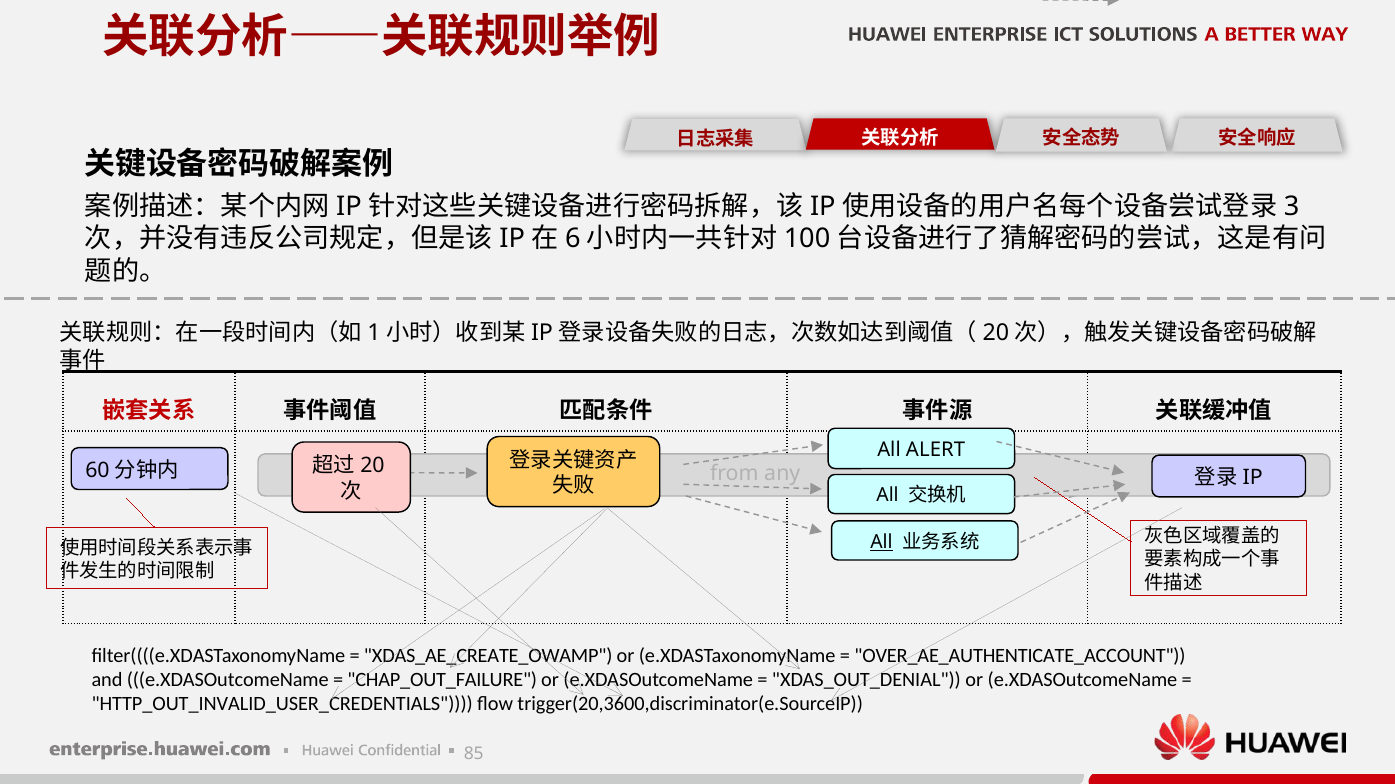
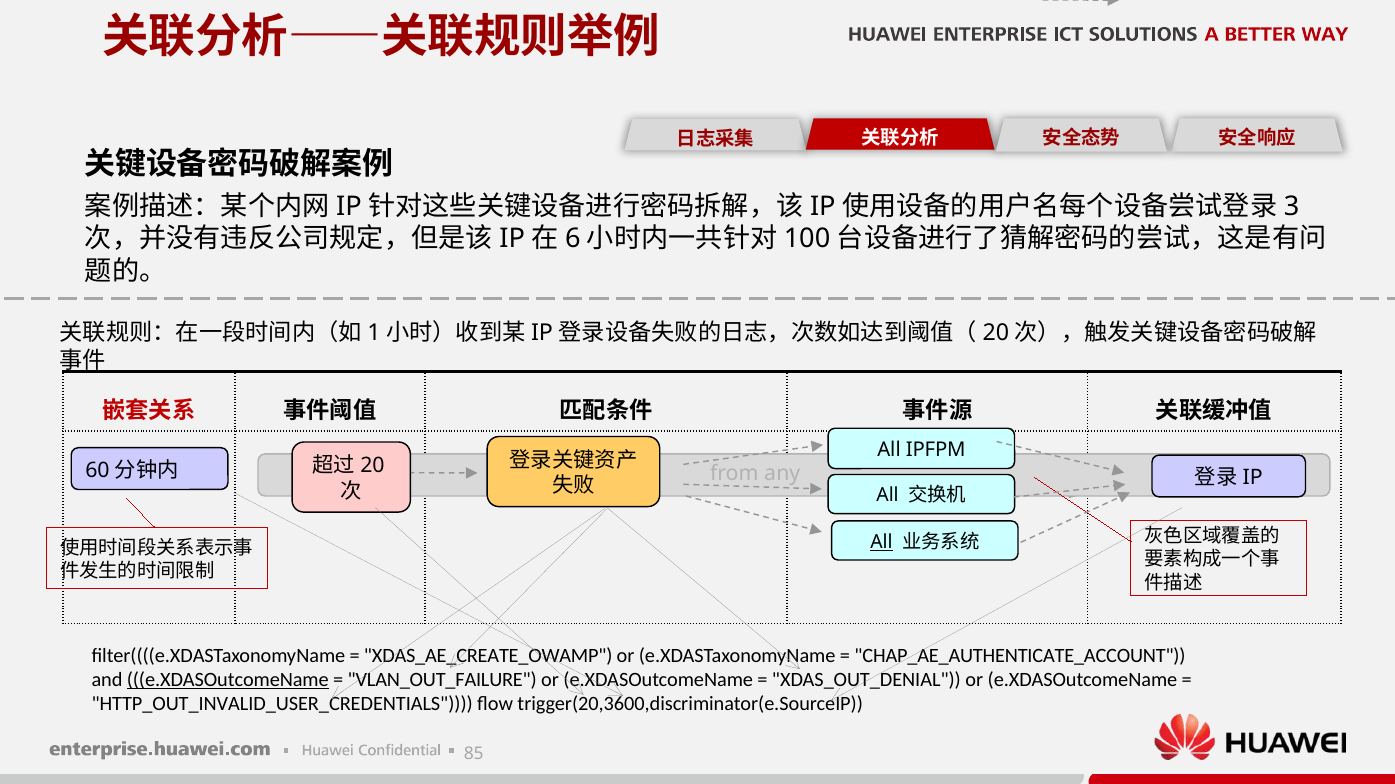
ALERT: ALERT -> IPFPM
OVER_AE_AUTHENTICATE_ACCOUNT: OVER_AE_AUTHENTICATE_ACCOUNT -> CHAP_AE_AUTHENTICATE_ACCOUNT
e.XDASOutcomeName at (228, 680) underline: none -> present
CHAP_OUT_FAILURE: CHAP_OUT_FAILURE -> VLAN_OUT_FAILURE
